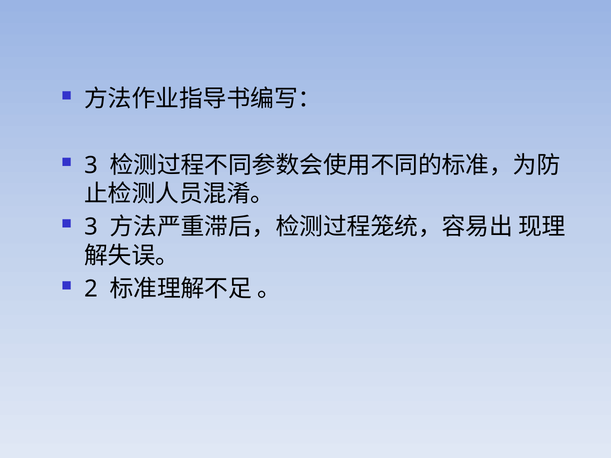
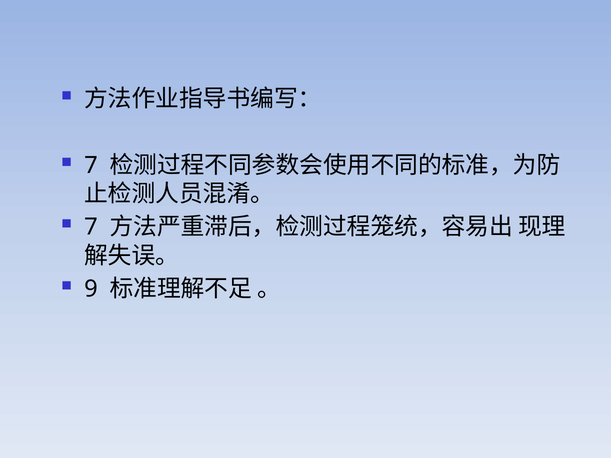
3 at (91, 165): 3 -> 7
3 at (91, 227): 3 -> 7
2: 2 -> 9
